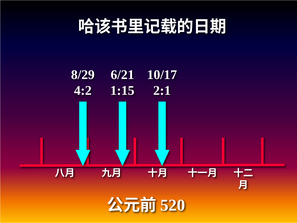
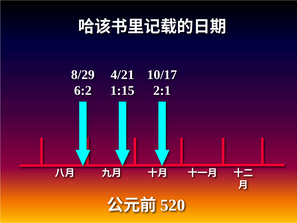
6/21: 6/21 -> 4/21
4:2: 4:2 -> 6:2
